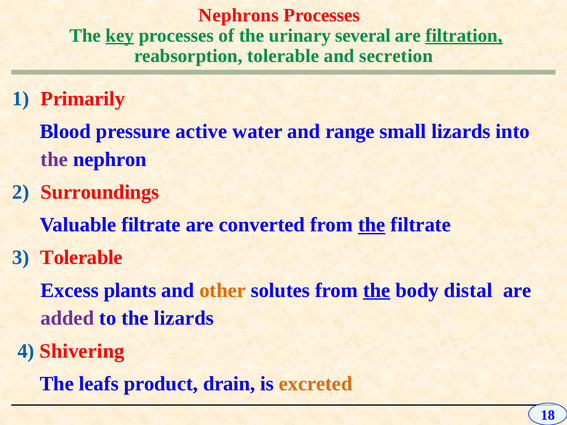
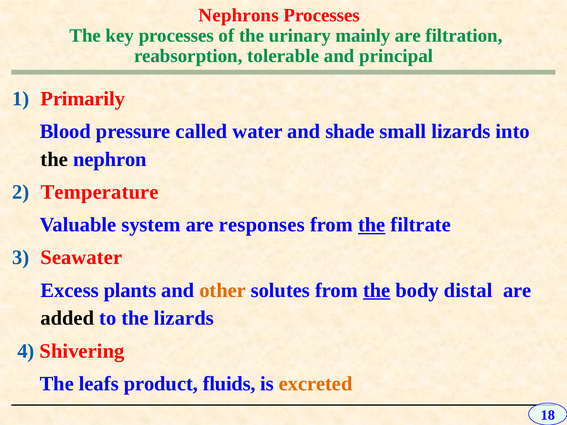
key underline: present -> none
several: several -> mainly
filtration underline: present -> none
secretion: secretion -> principal
active: active -> called
range: range -> shade
the at (54, 160) colour: purple -> black
Surroundings: Surroundings -> Temperature
Valuable filtrate: filtrate -> system
converted: converted -> responses
Tolerable at (82, 258): Tolerable -> Seawater
added colour: purple -> black
drain: drain -> fluids
